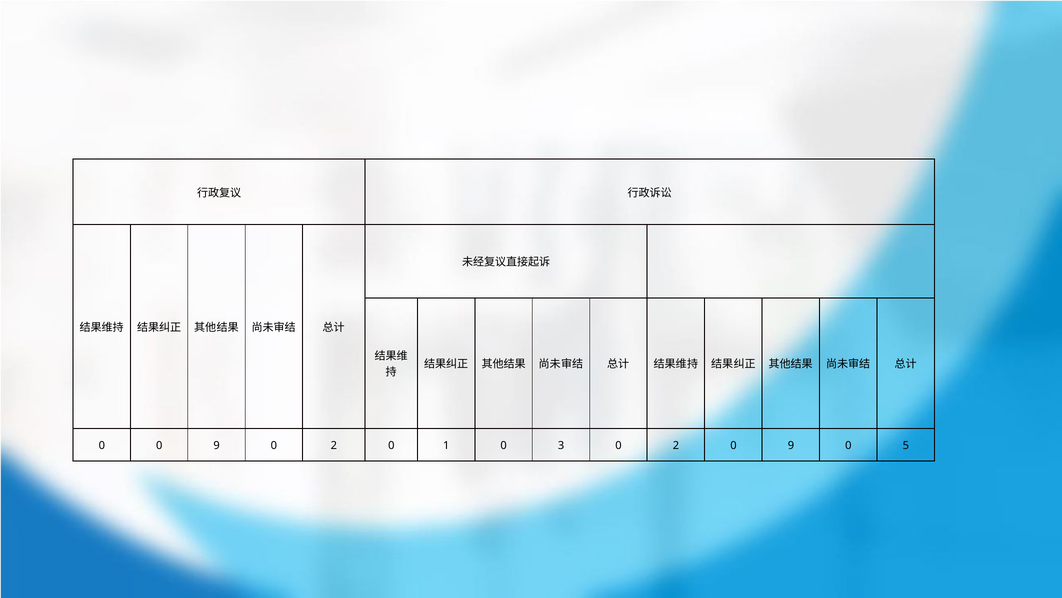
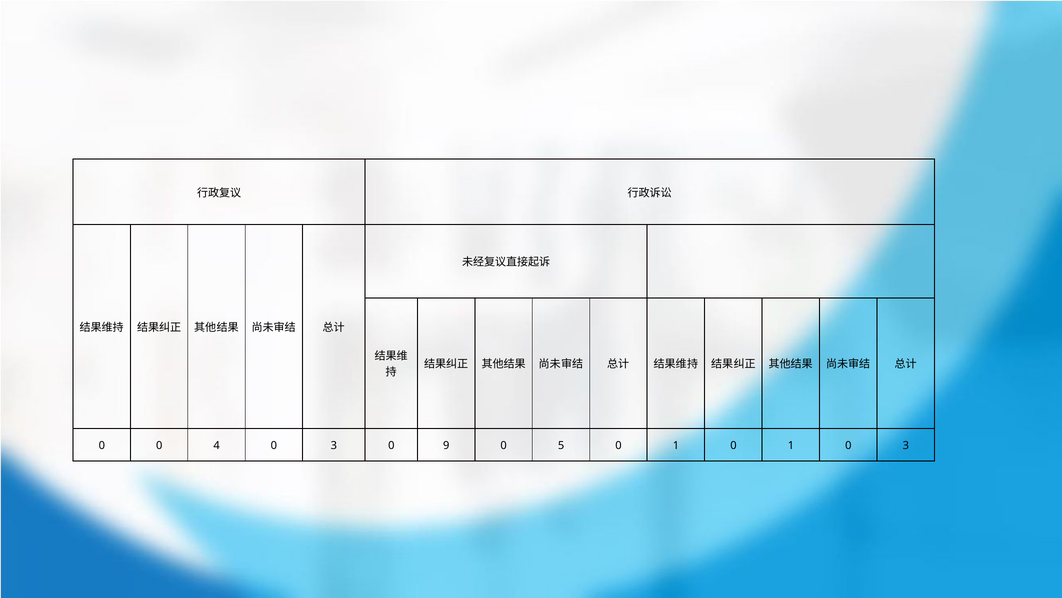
0 0 9: 9 -> 4
2 at (334, 445): 2 -> 3
1: 1 -> 9
3: 3 -> 5
2 at (676, 445): 2 -> 1
9 at (791, 445): 9 -> 1
5 at (906, 445): 5 -> 3
